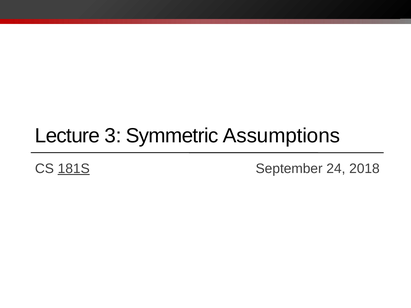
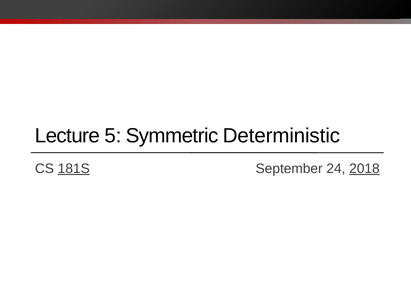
3: 3 -> 5
Assumptions: Assumptions -> Deterministic
2018 underline: none -> present
